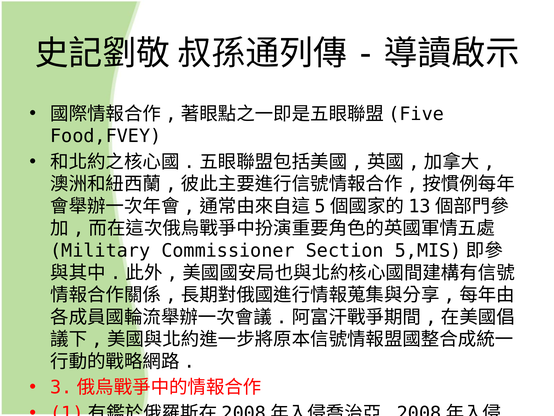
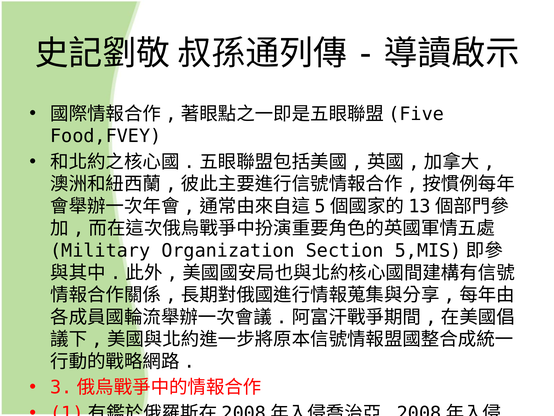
Commissioner: Commissioner -> Organization
